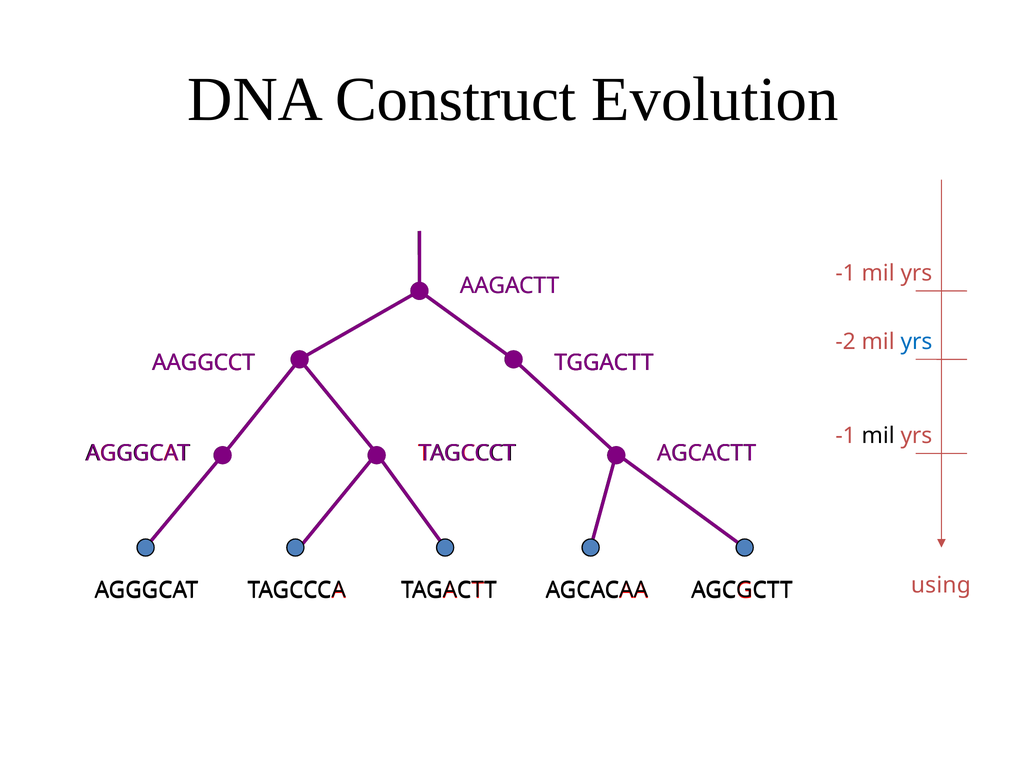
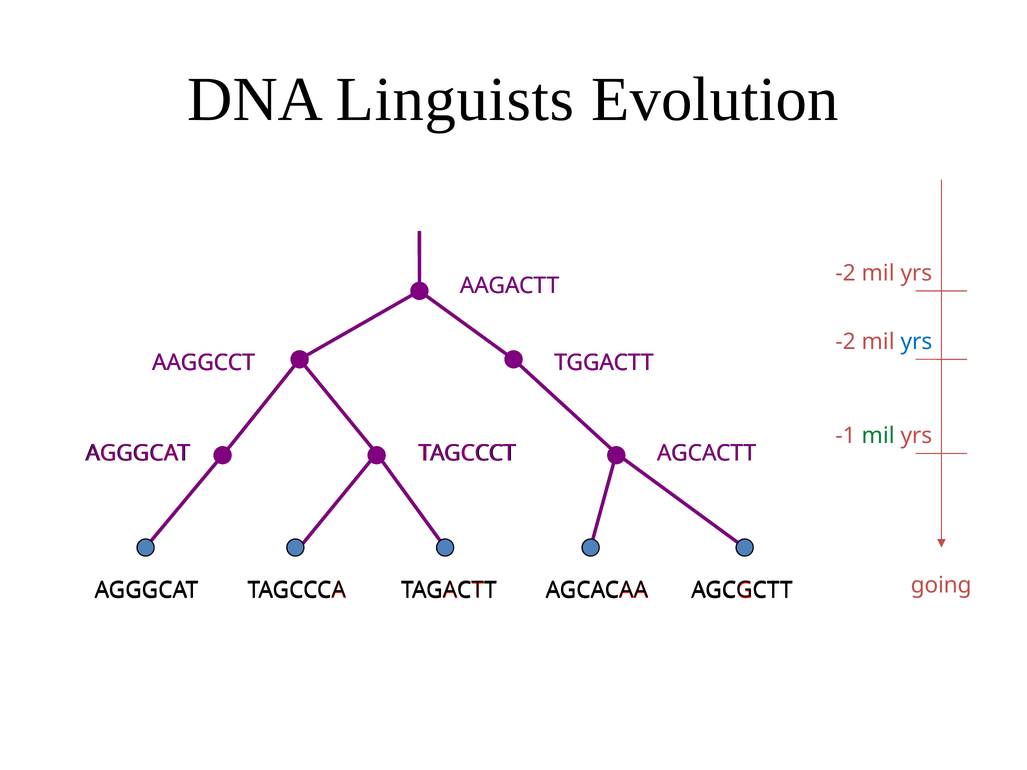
Construct: Construct -> Linguists
-1 at (846, 274): -1 -> -2
mil at (878, 436) colour: black -> green
using: using -> going
